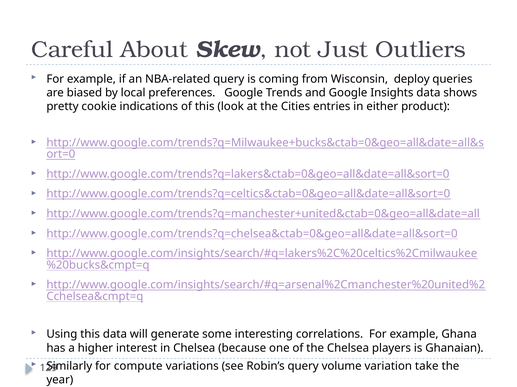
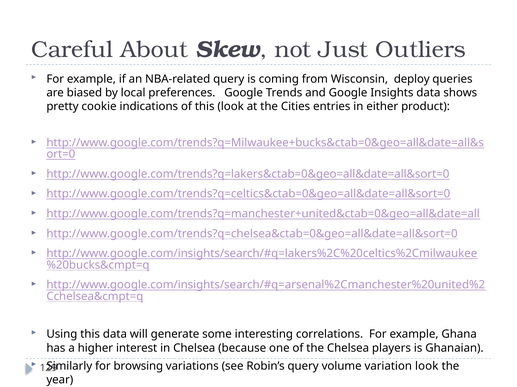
compute: compute -> browsing
variation take: take -> look
